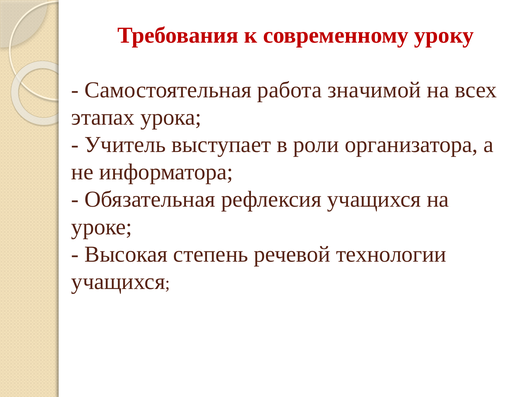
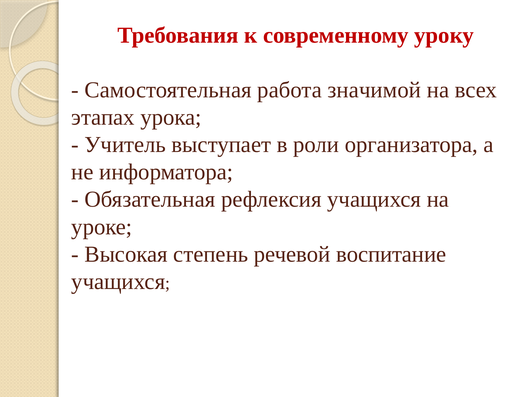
технологии: технологии -> воспитание
